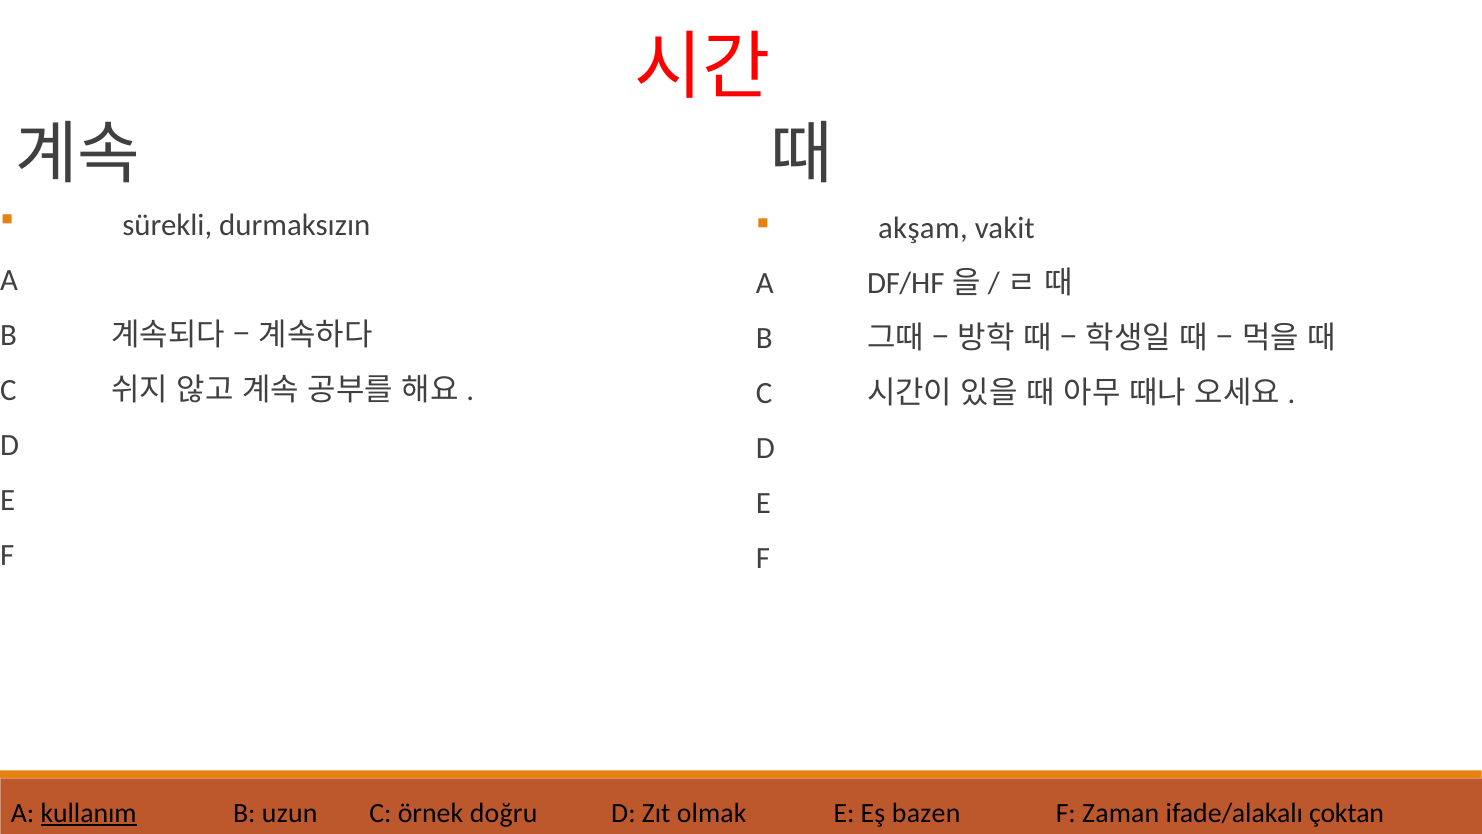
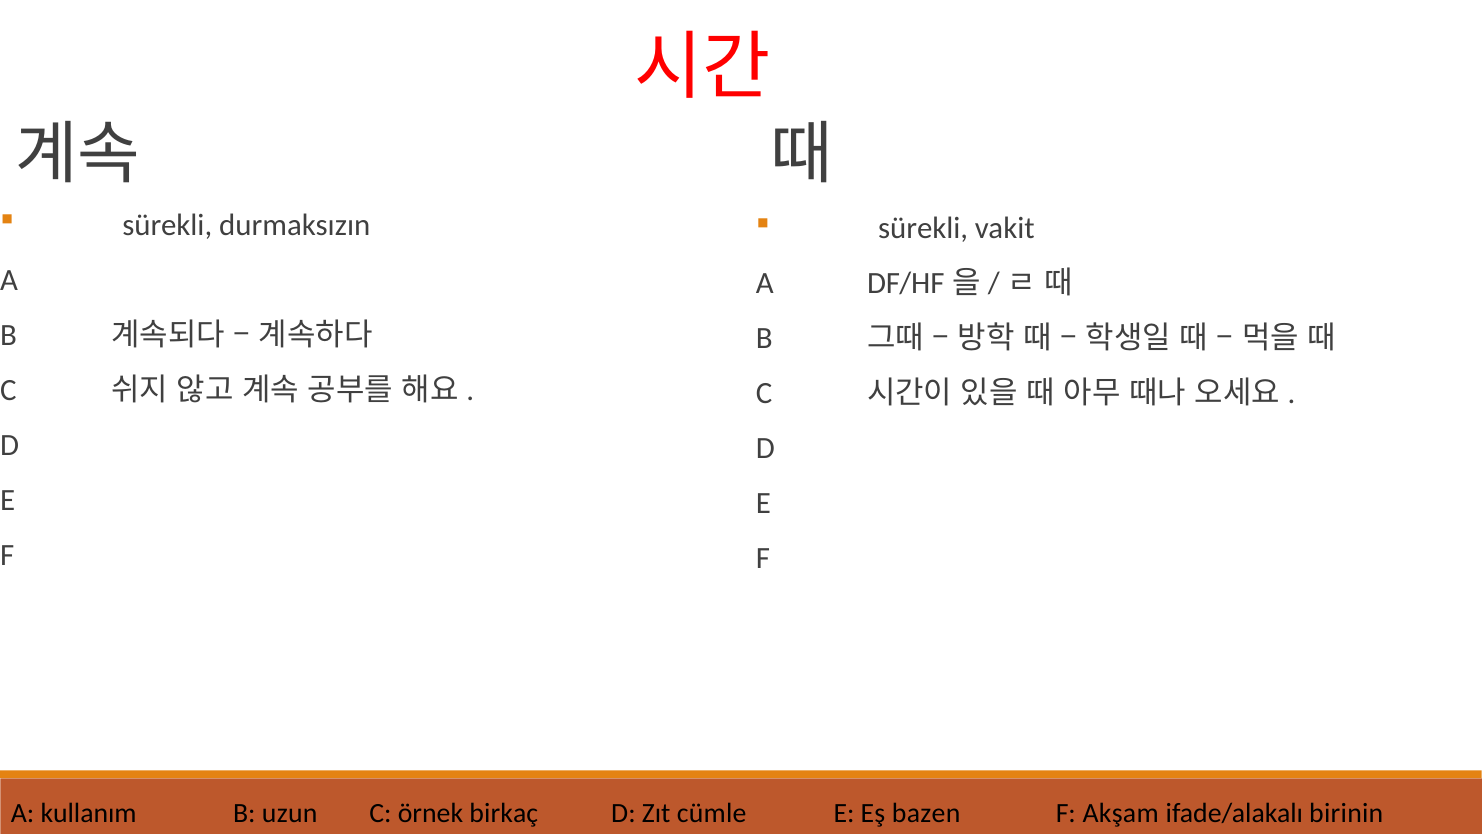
akşam at (923, 228): akşam -> sürekli
kullanım underline: present -> none
doğru: doğru -> birkaç
olmak: olmak -> cümle
Zaman: Zaman -> Akşam
çoktan: çoktan -> birinin
